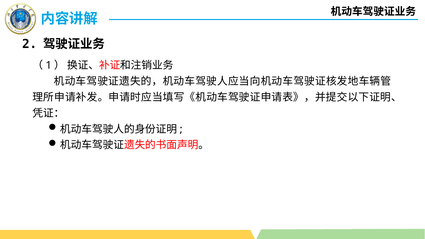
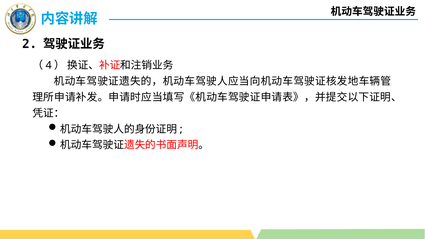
1: 1 -> 4
